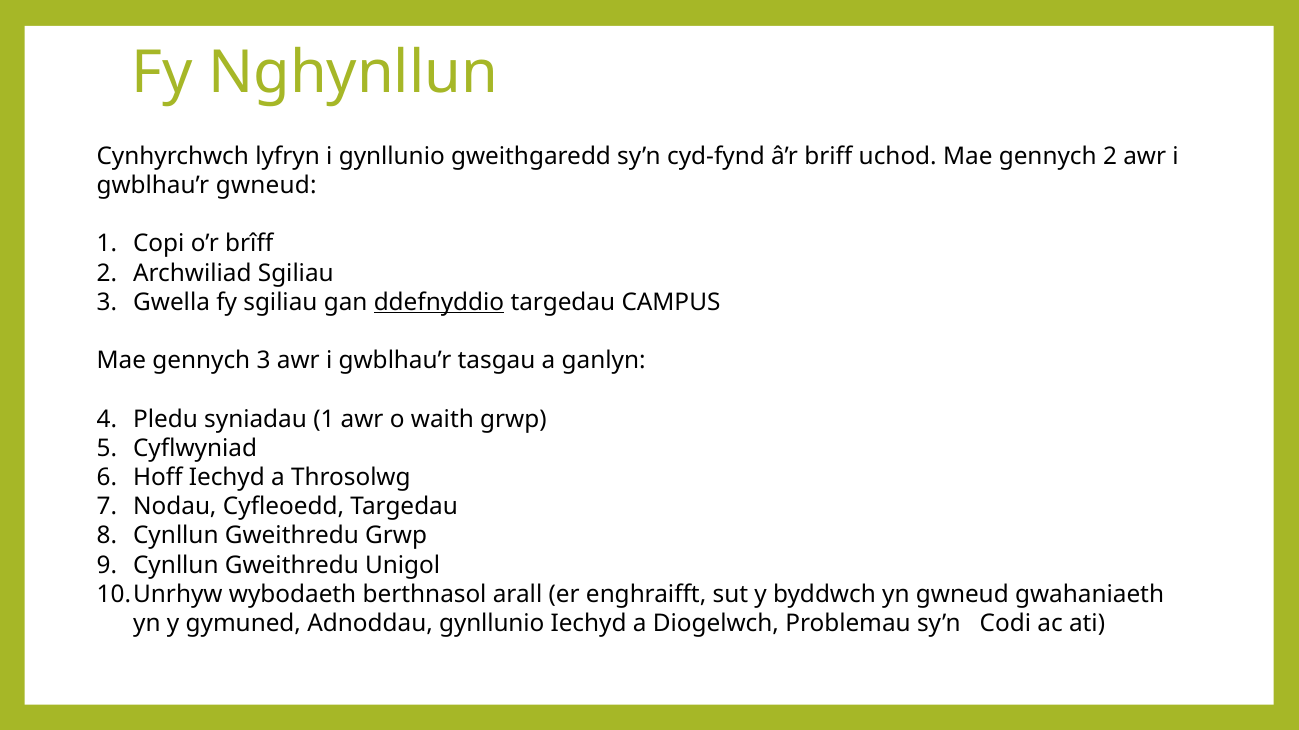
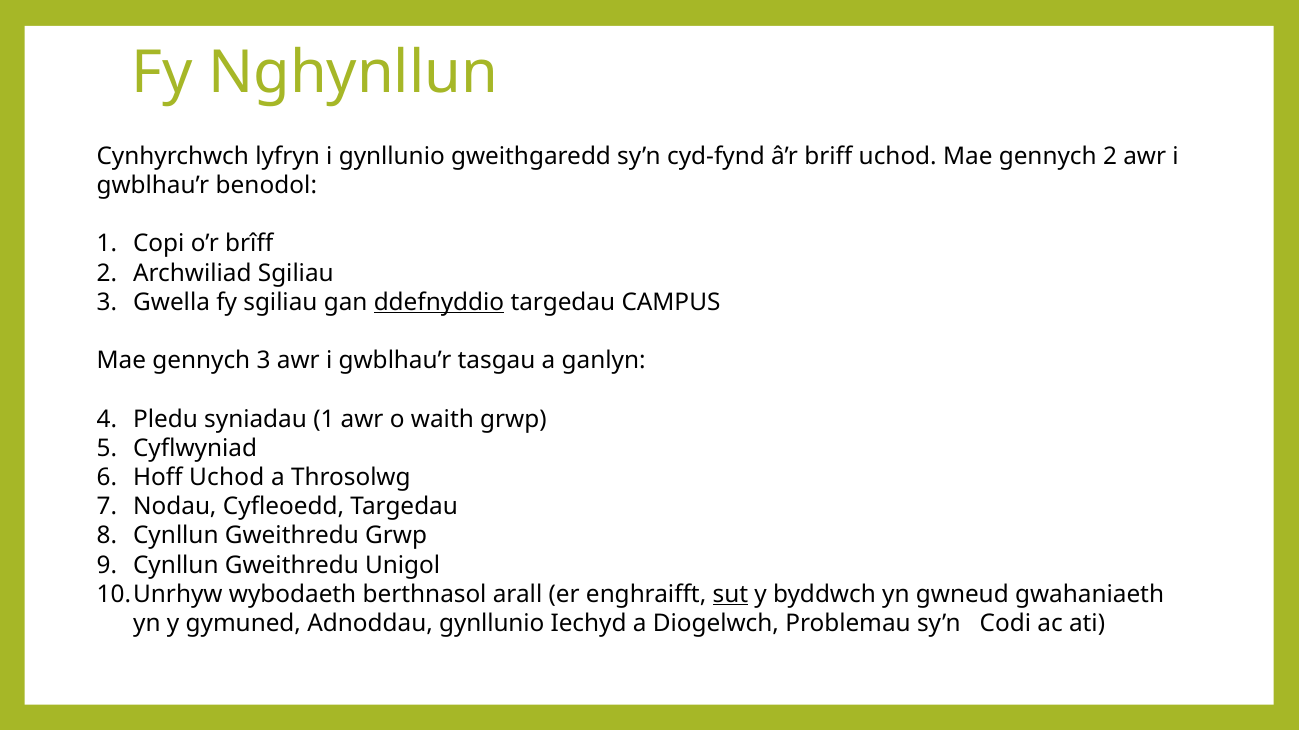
gwblhau’r gwneud: gwneud -> benodol
Hoff Iechyd: Iechyd -> Uchod
sut underline: none -> present
